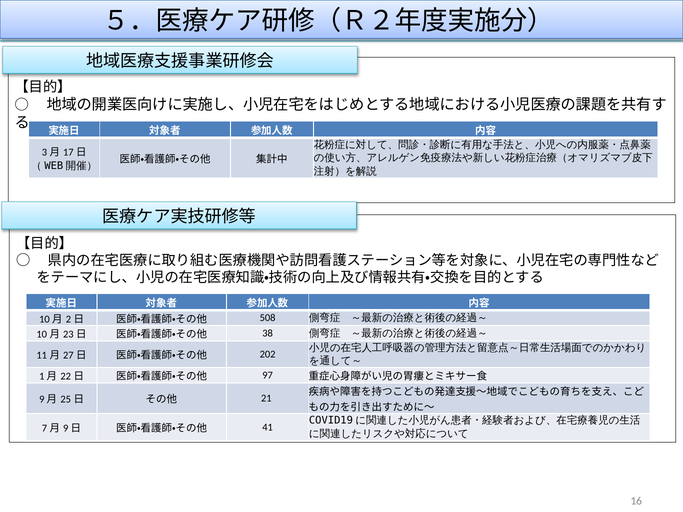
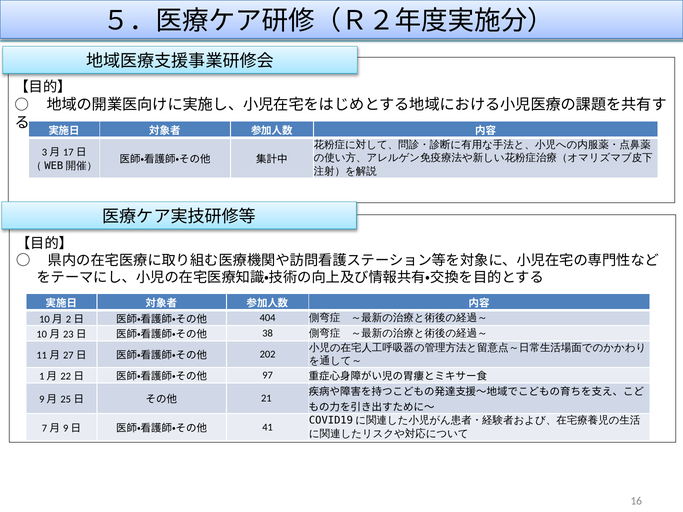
508: 508 -> 404
